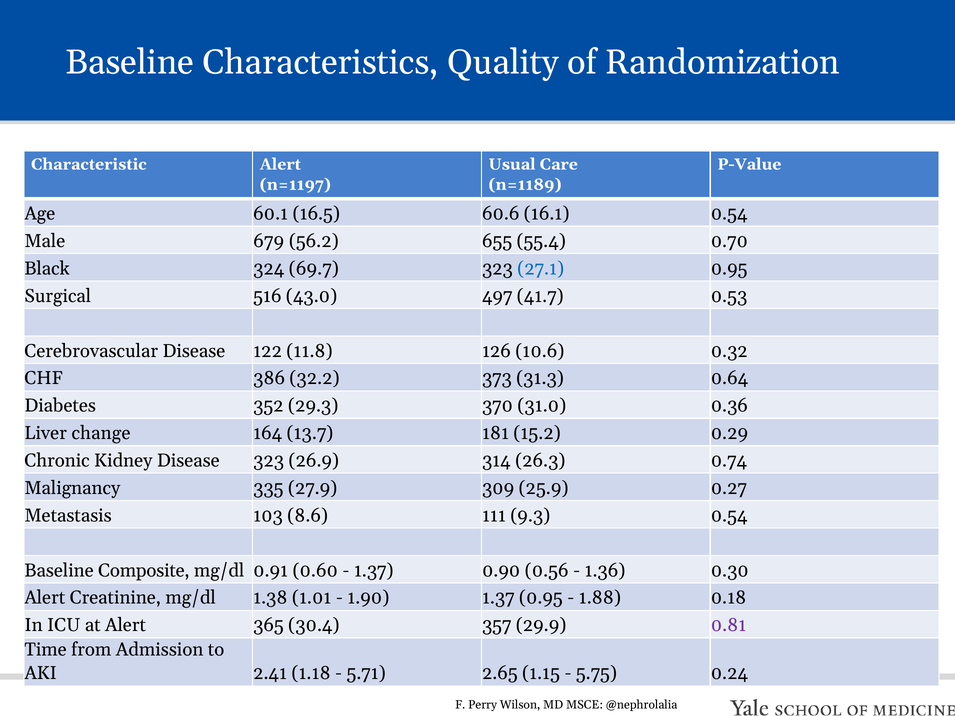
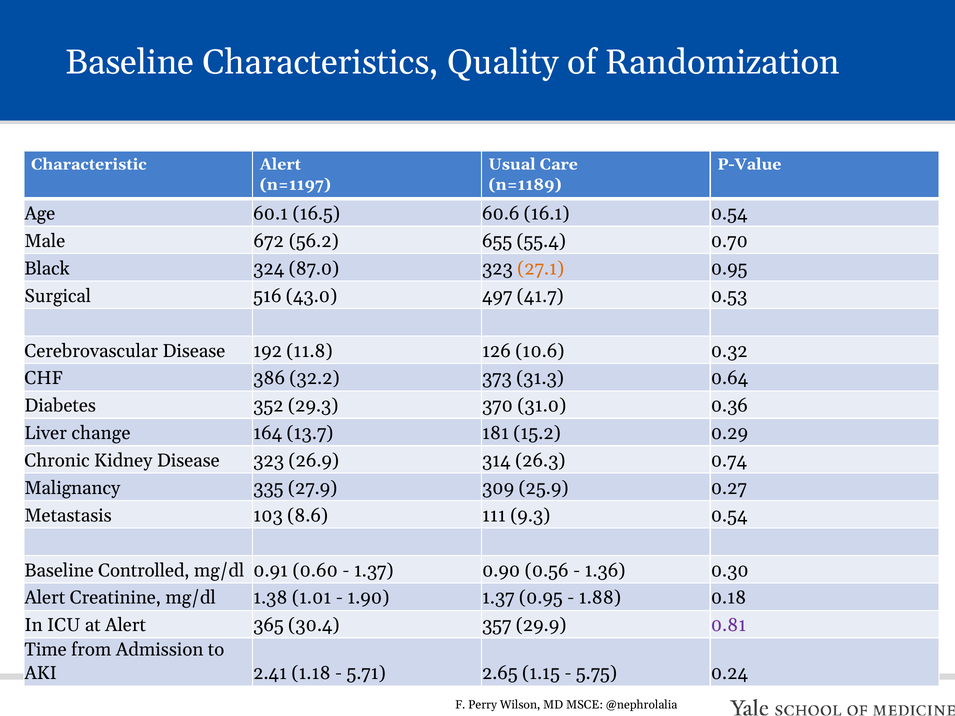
679: 679 -> 672
69.7: 69.7 -> 87.0
27.1 colour: blue -> orange
122: 122 -> 192
Composite: Composite -> Controlled
